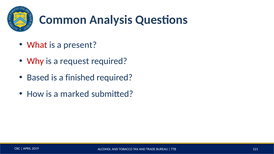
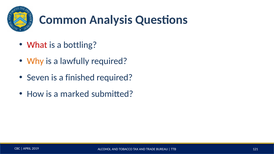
present: present -> bottling
Why colour: red -> orange
request: request -> lawfully
Based: Based -> Seven
